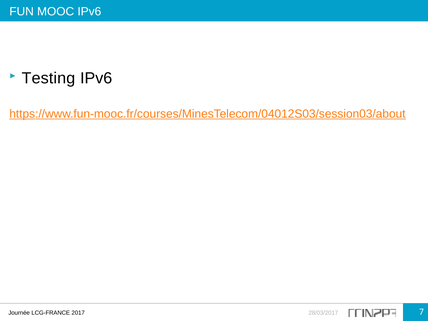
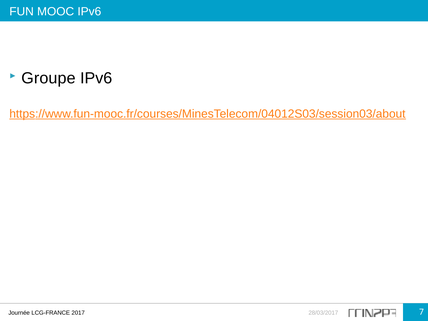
Testing: Testing -> Groupe
